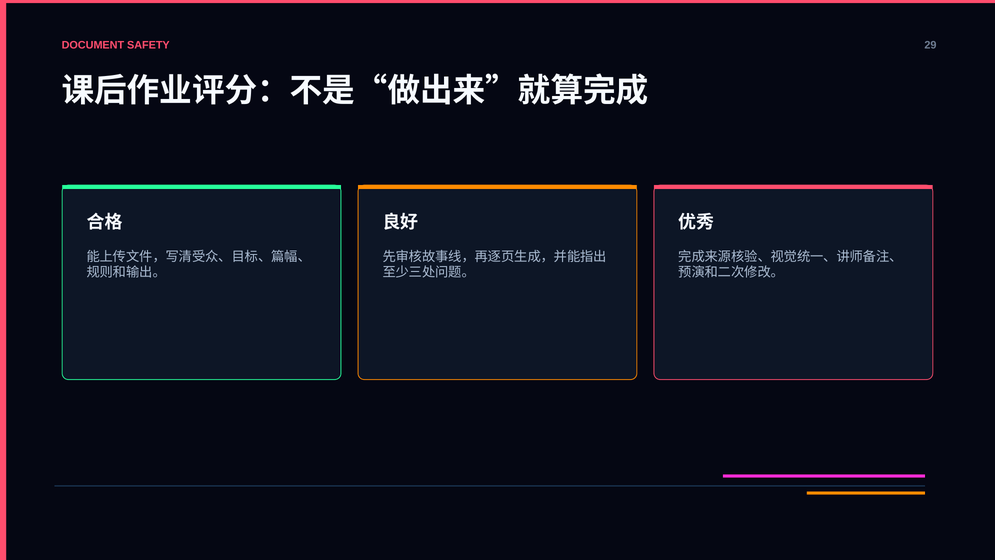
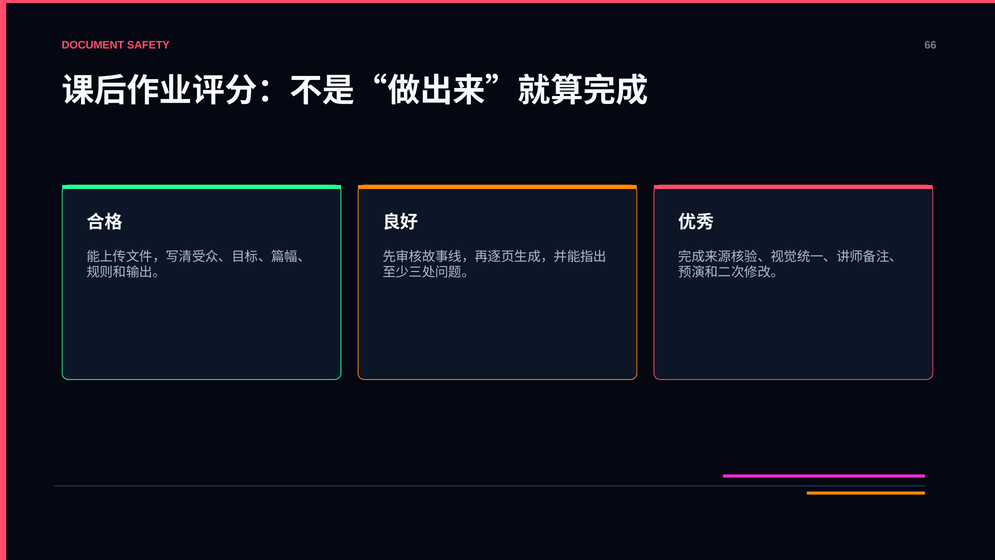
29: 29 -> 66
